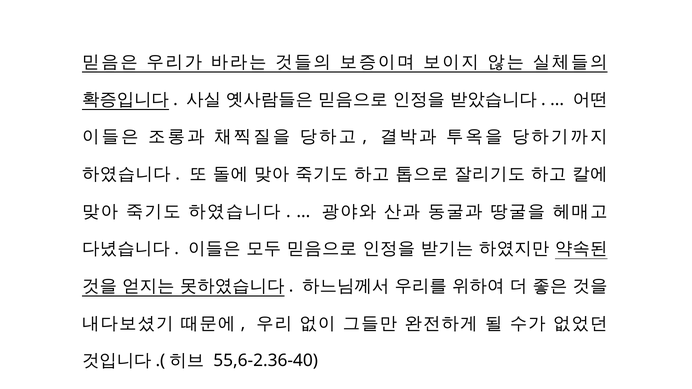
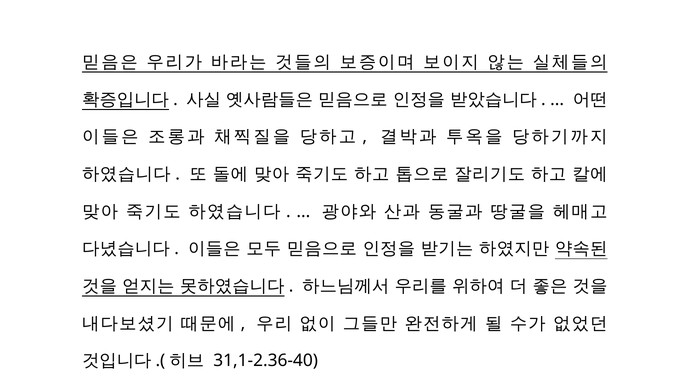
55,6-2.36-40: 55,6-2.36-40 -> 31,1-2.36-40
